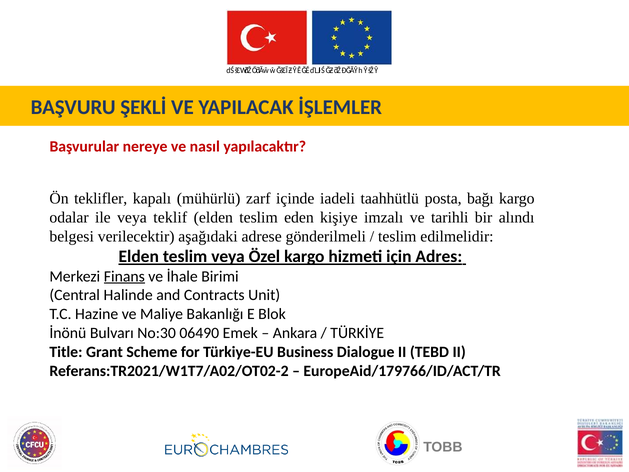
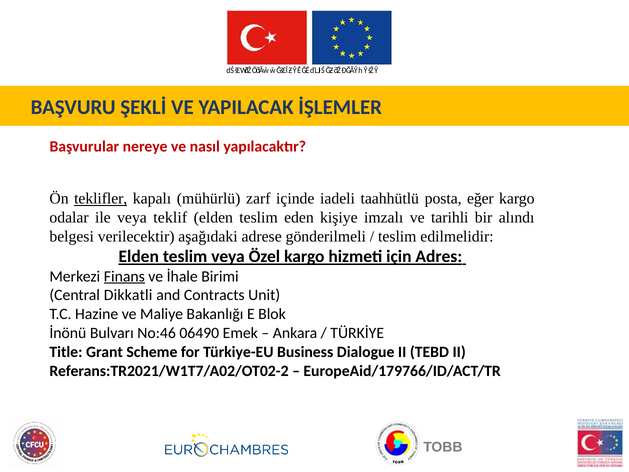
teklifler underline: none -> present
bağı: bağı -> eğer
Halinde: Halinde -> Dikkatli
No:30: No:30 -> No:46
